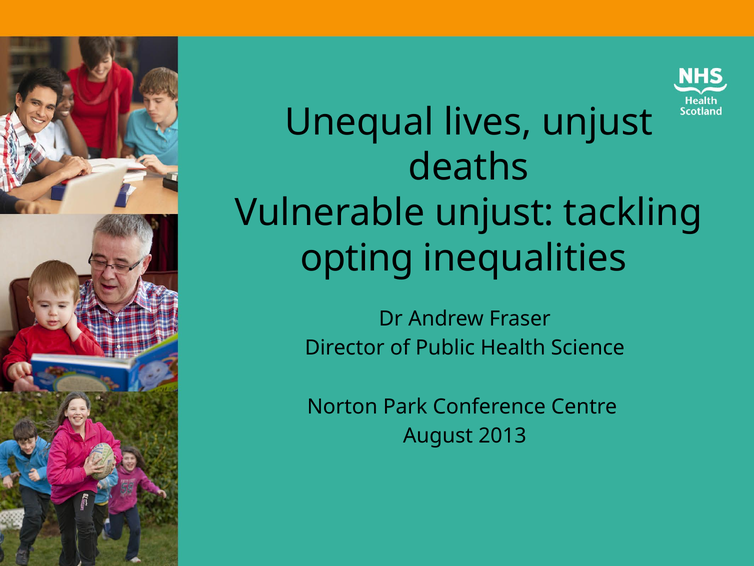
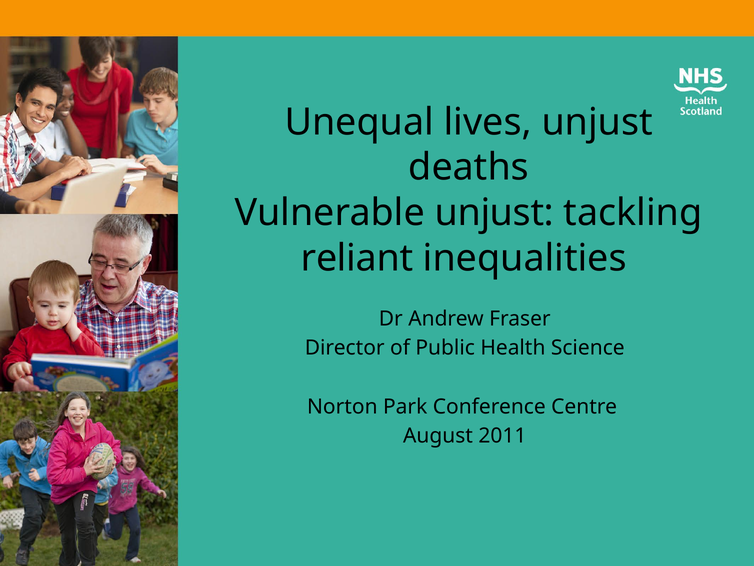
opting: opting -> reliant
2013: 2013 -> 2011
